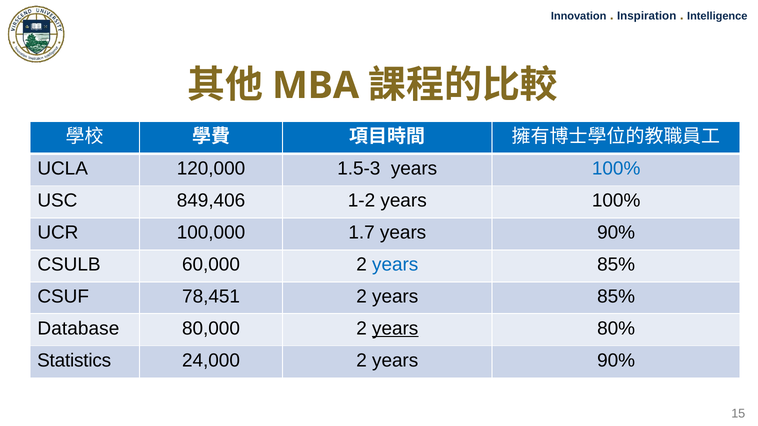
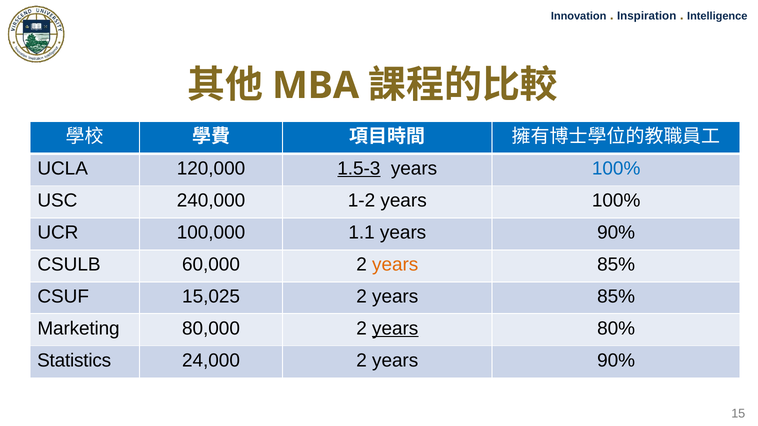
1.5-3 underline: none -> present
849,406: 849,406 -> 240,000
1.7: 1.7 -> 1.1
years at (395, 265) colour: blue -> orange
78,451: 78,451 -> 15,025
Database: Database -> Marketing
